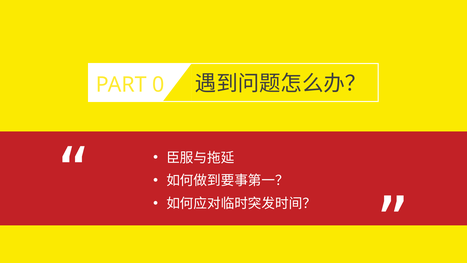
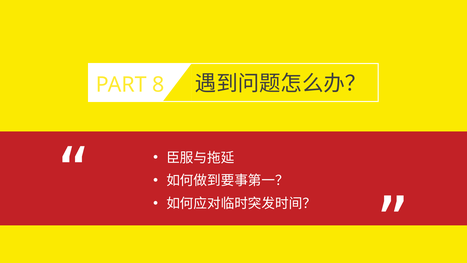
0: 0 -> 8
